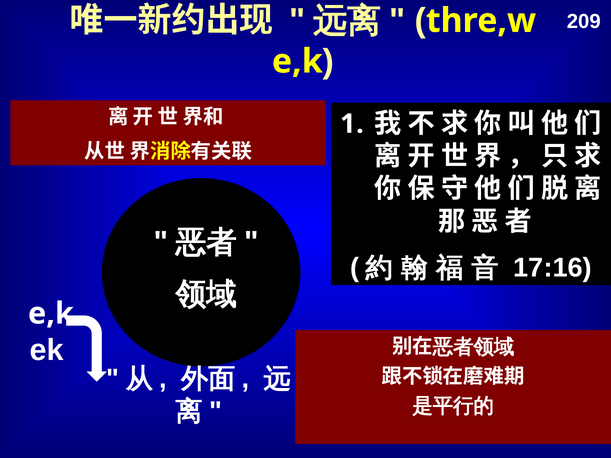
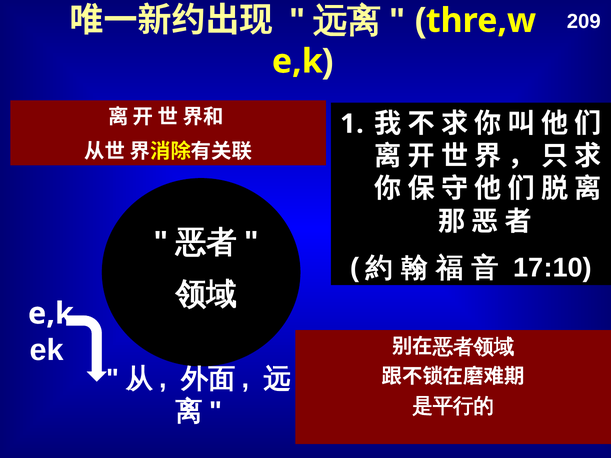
17:16: 17:16 -> 17:10
